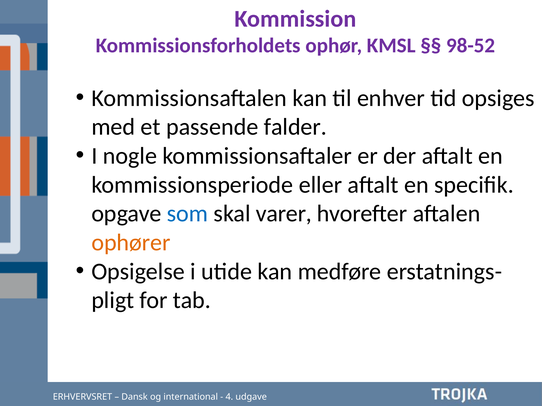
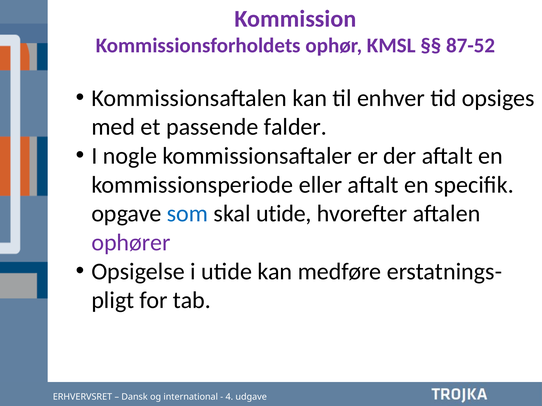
98-52: 98-52 -> 87-52
skal varer: varer -> utide
ophører colour: orange -> purple
